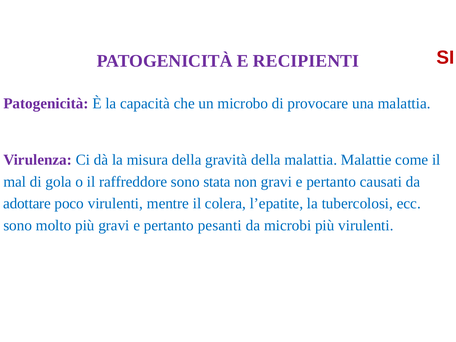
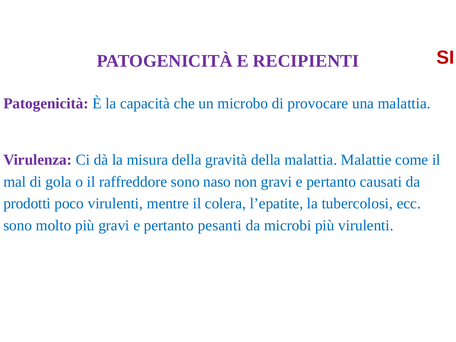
stata: stata -> naso
adottare: adottare -> prodotti
